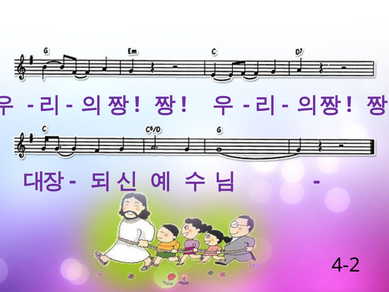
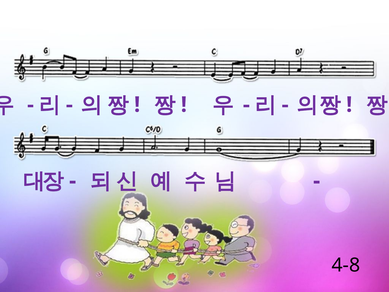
4-2: 4-2 -> 4-8
